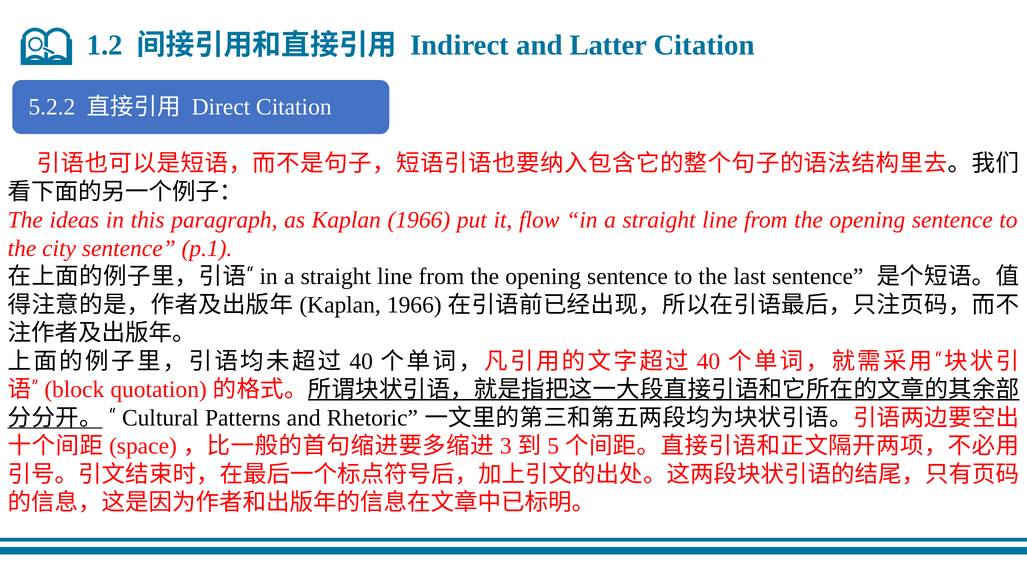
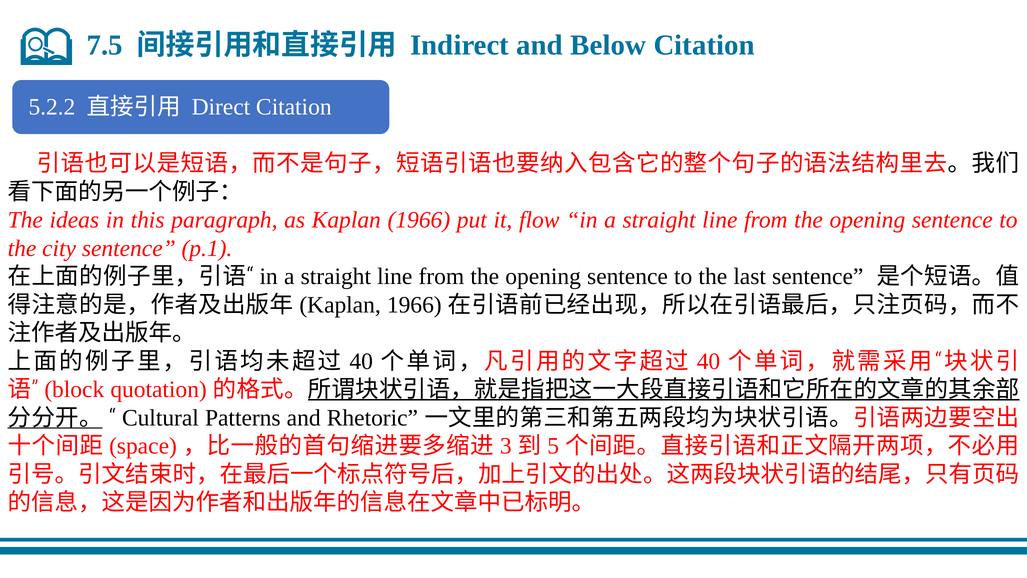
1.2: 1.2 -> 7.5
Latter: Latter -> Below
